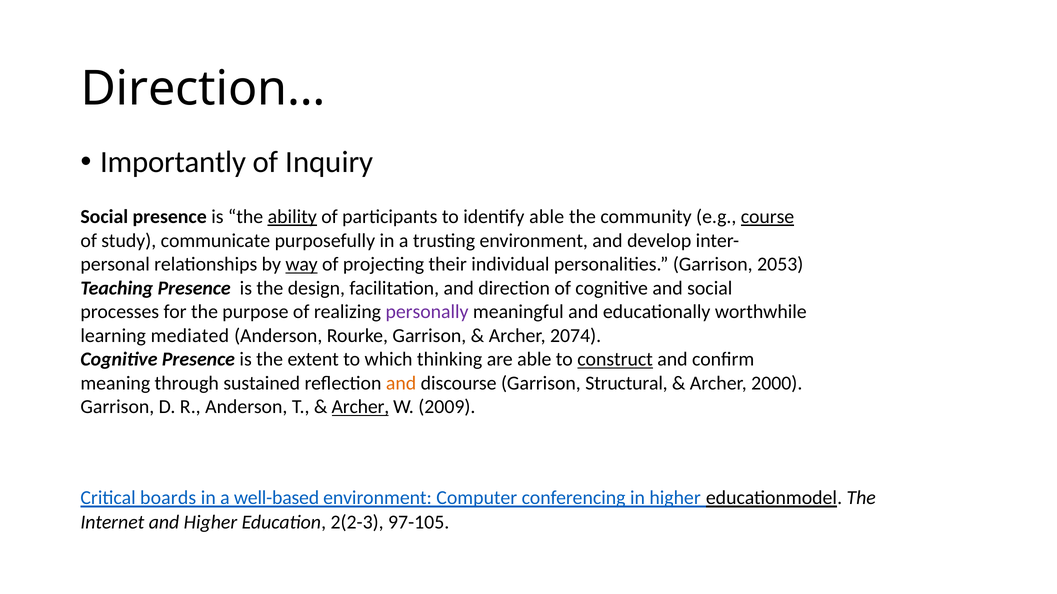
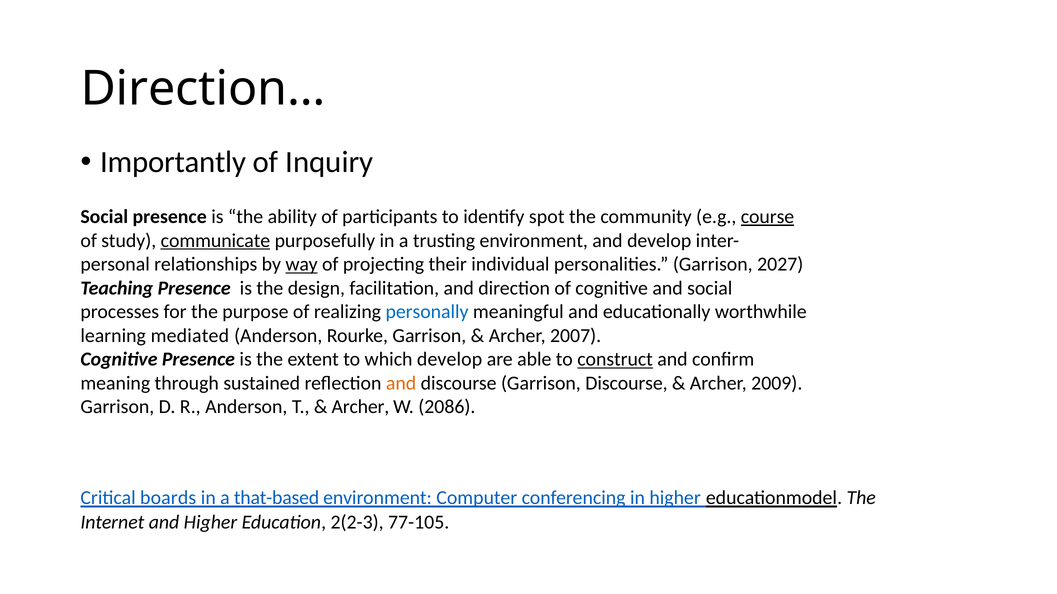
ability underline: present -> none
identify able: able -> spot
communicate underline: none -> present
2053: 2053 -> 2027
personally colour: purple -> blue
2074: 2074 -> 2007
which thinking: thinking -> develop
Garrison Structural: Structural -> Discourse
2000: 2000 -> 2009
Archer at (360, 407) underline: present -> none
2009: 2009 -> 2086
well-based: well-based -> that-based
97-105: 97-105 -> 77-105
